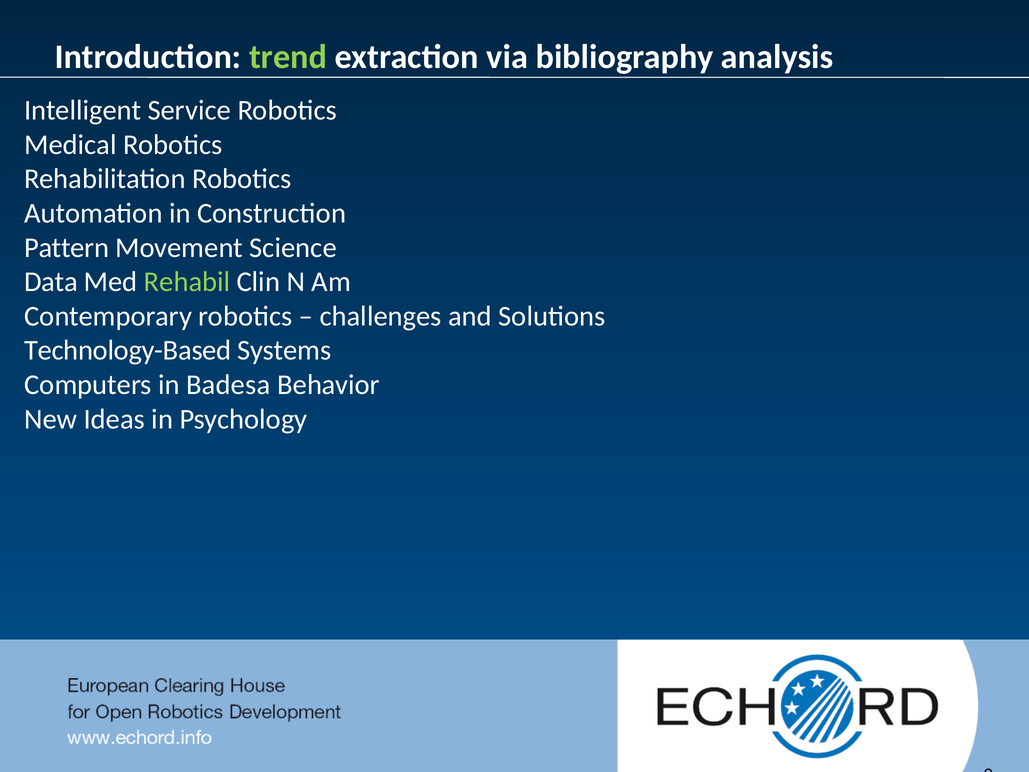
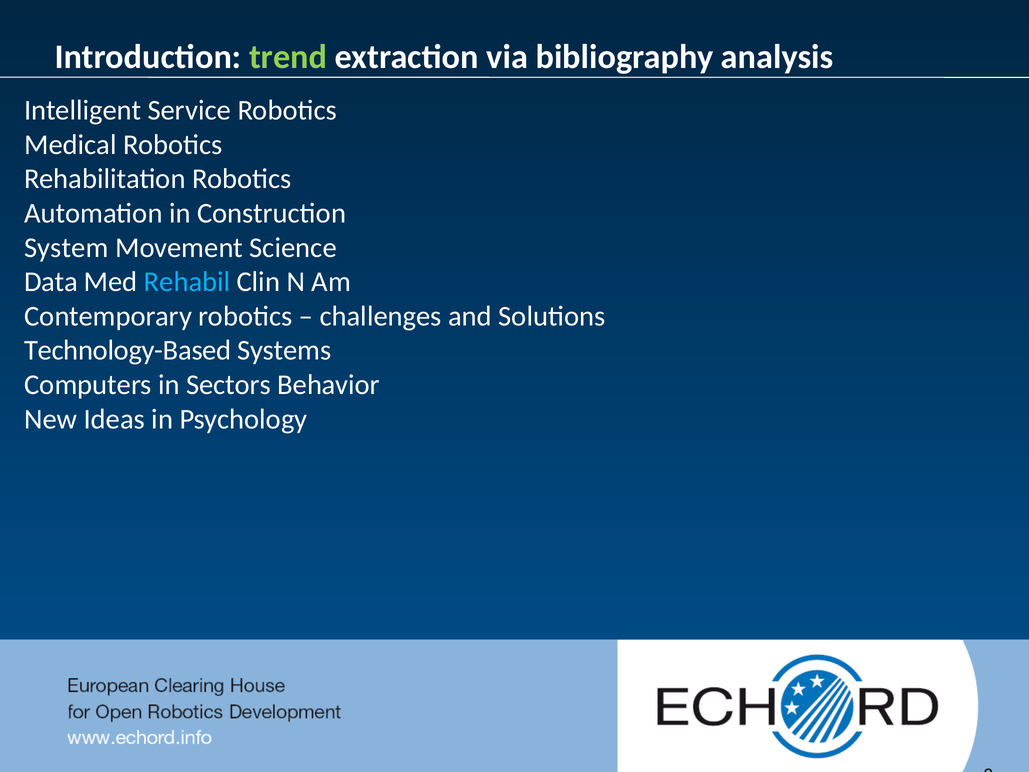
Pattern: Pattern -> System
Rehabil colour: light green -> light blue
Badesa: Badesa -> Sectors
